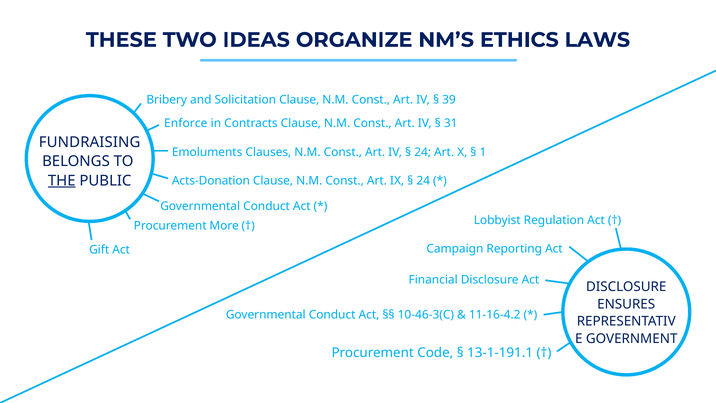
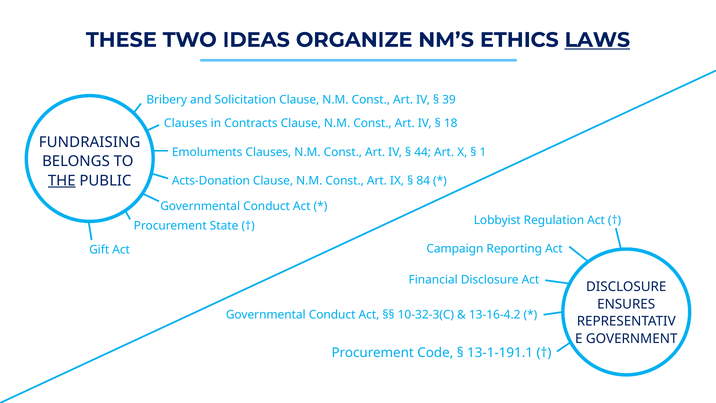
LAWS underline: none -> present
Enforce at (186, 123): Enforce -> Clauses
31: 31 -> 18
24 at (423, 152): 24 -> 44
24 at (423, 181): 24 -> 84
More: More -> State
10-46-3(C: 10-46-3(C -> 10-32-3(C
11-16-4.2: 11-16-4.2 -> 13-16-4.2
